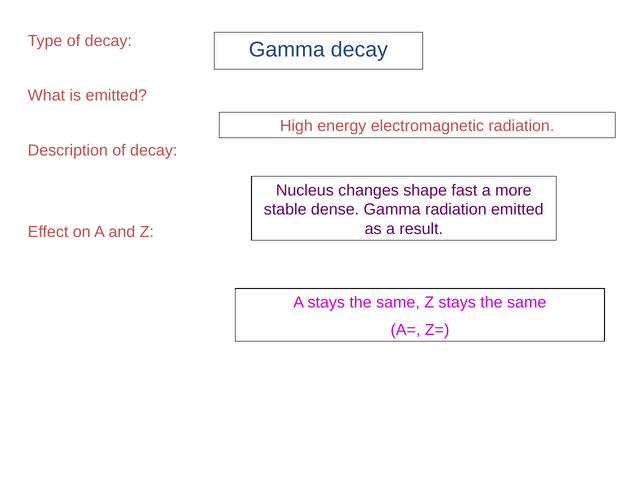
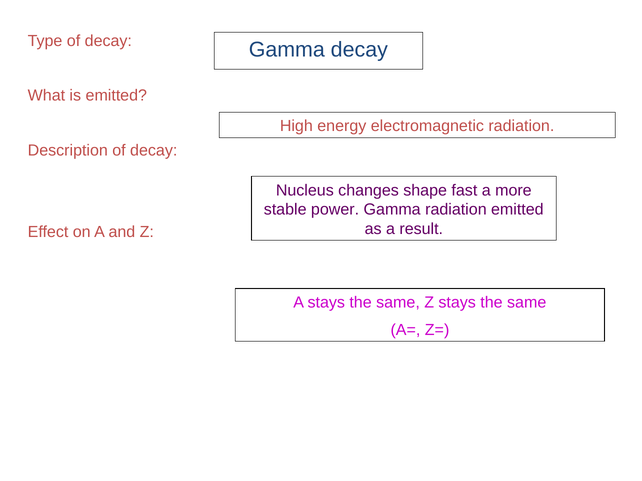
dense: dense -> power
